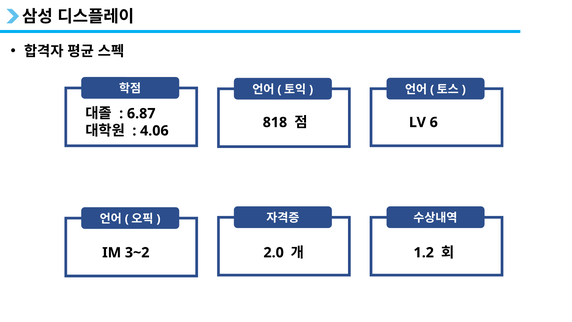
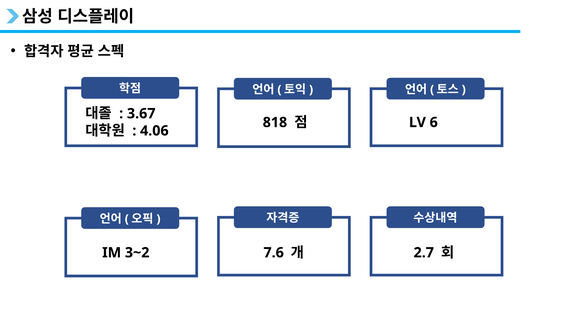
6.87: 6.87 -> 3.67
2.0: 2.0 -> 7.6
1.2: 1.2 -> 2.7
